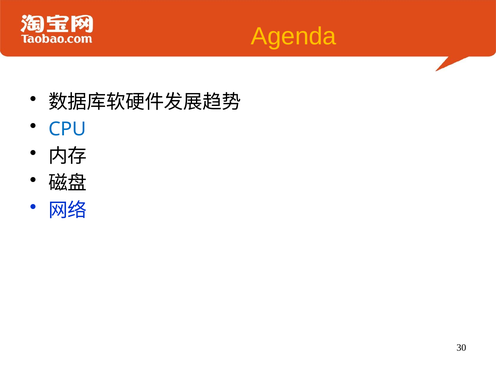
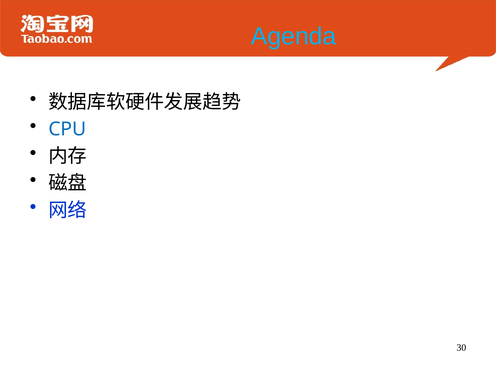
Agenda colour: yellow -> light blue
